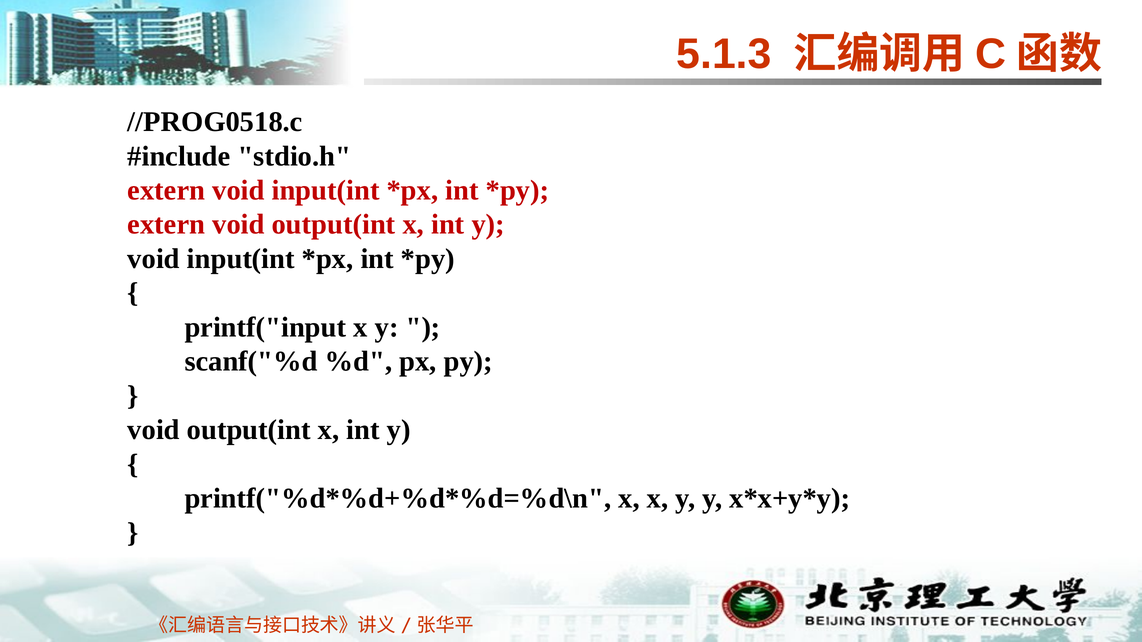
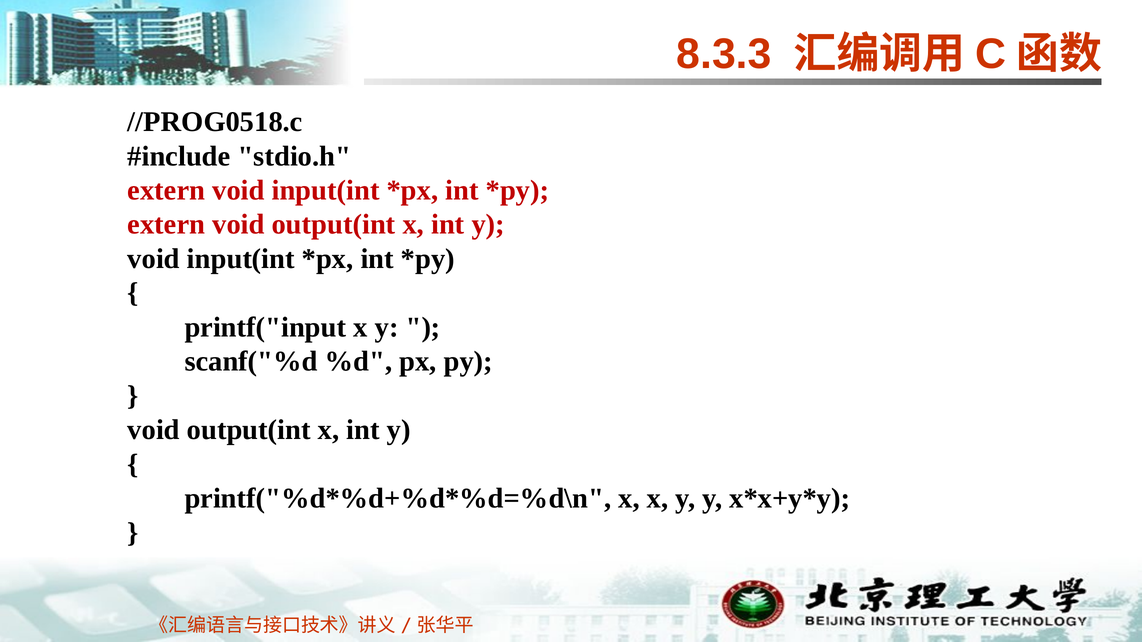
5.1.3: 5.1.3 -> 8.3.3
